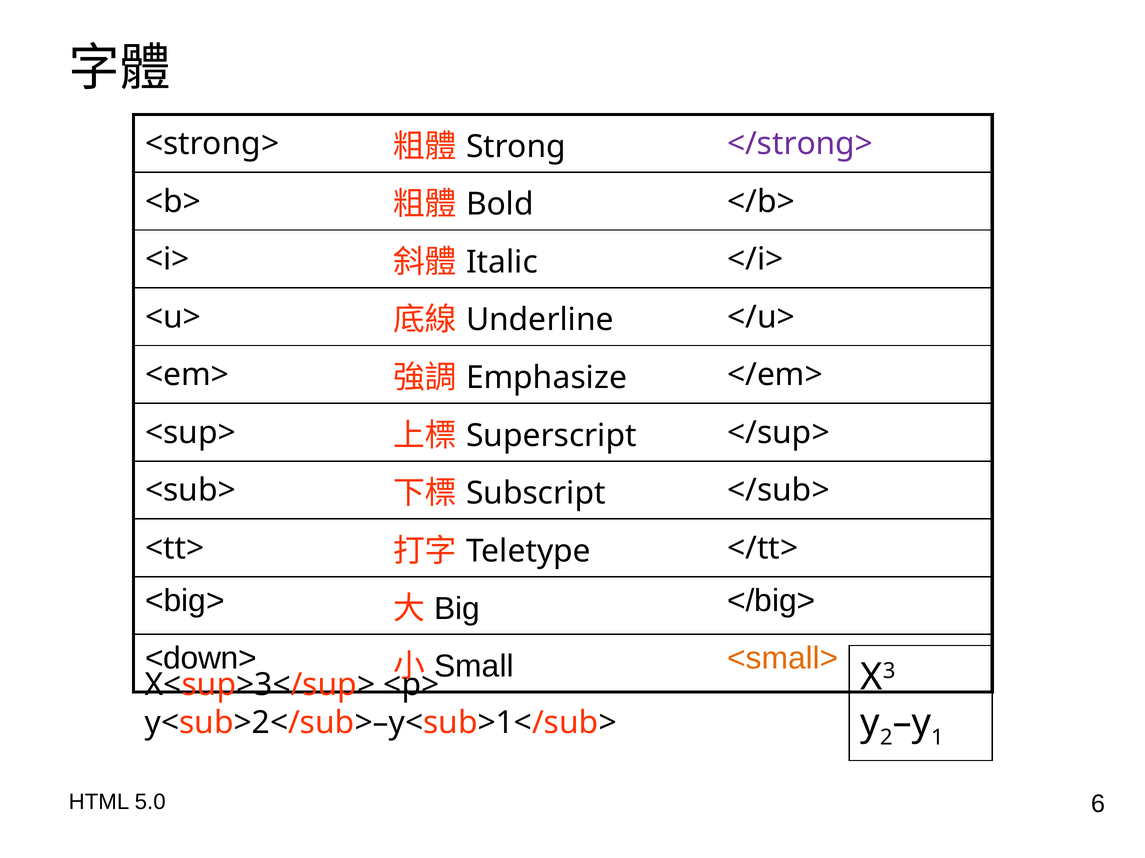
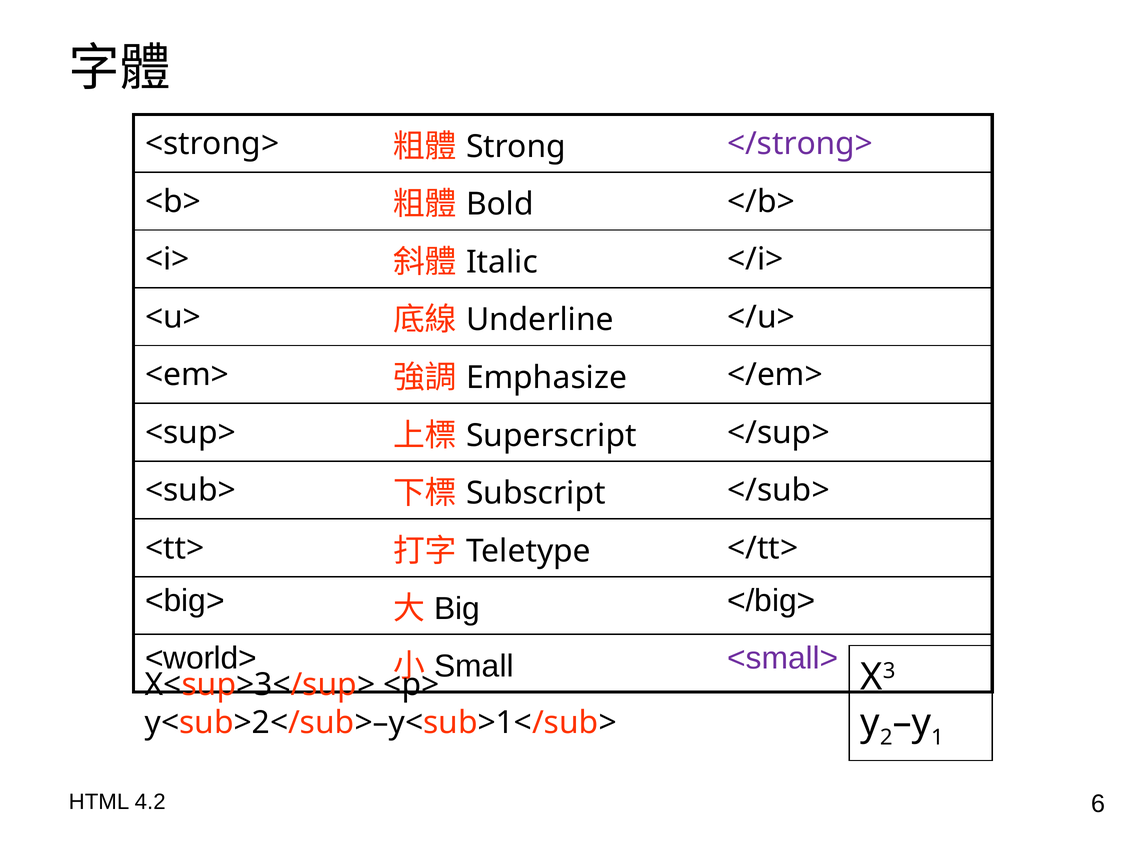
<down>: <down> -> <world>
<small> colour: orange -> purple
5.0: 5.0 -> 4.2
